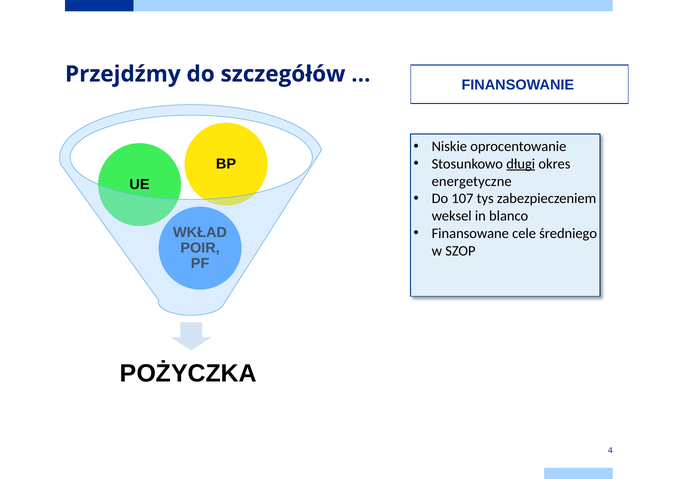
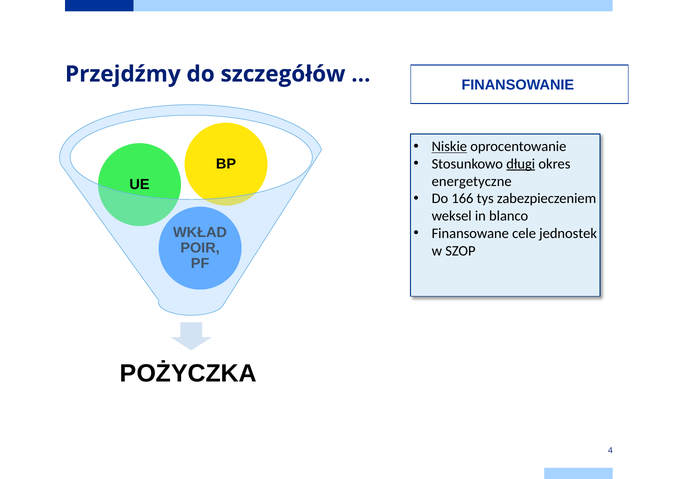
Niskie underline: none -> present
107: 107 -> 166
średniego: średniego -> jednostek
